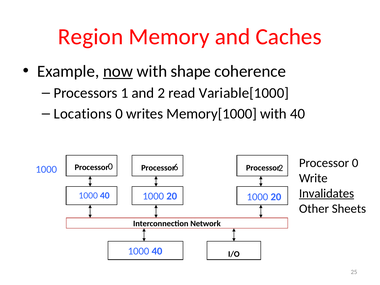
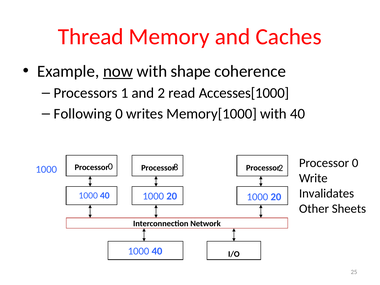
Region: Region -> Thread
Variable[1000: Variable[1000 -> Accesses[1000
Locations: Locations -> Following
6: 6 -> 8
Invalidates underline: present -> none
